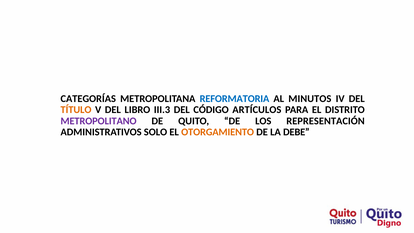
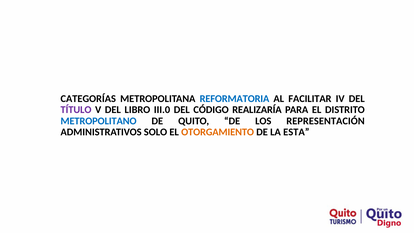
MINUTOS: MINUTOS -> FACILITAR
TÍTULO colour: orange -> purple
III.3: III.3 -> III.0
ARTÍCULOS: ARTÍCULOS -> REALIZARÍA
METROPOLITANO colour: purple -> blue
DEBE: DEBE -> ESTA
